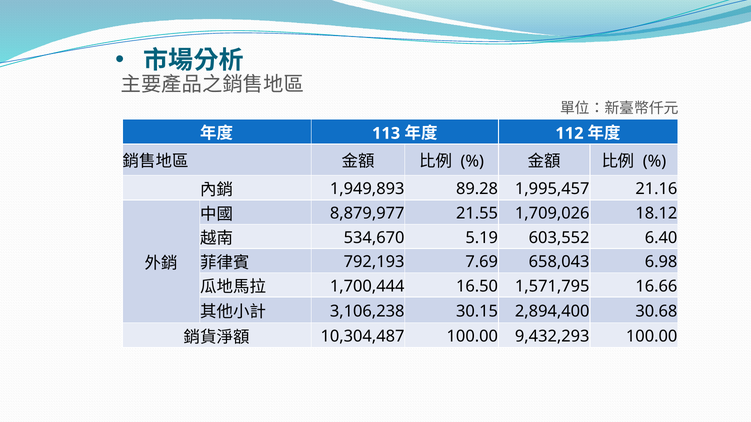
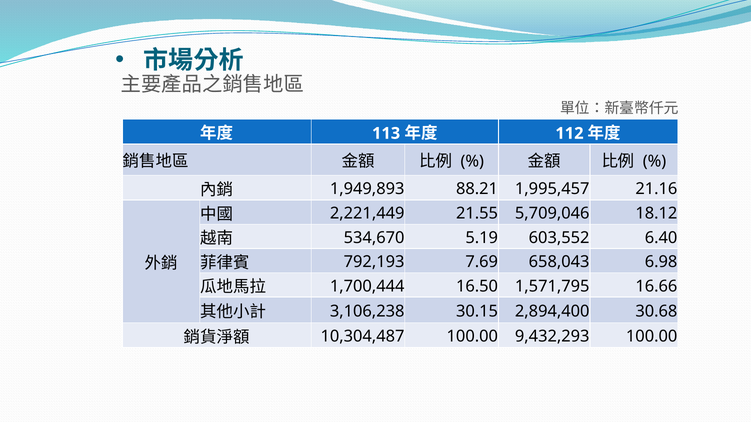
89.28: 89.28 -> 88.21
8,879,977: 8,879,977 -> 2,221,449
1,709,026: 1,709,026 -> 5,709,046
